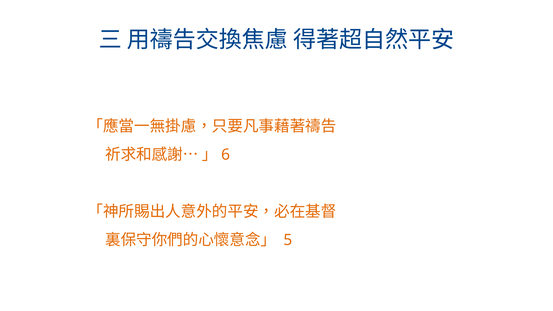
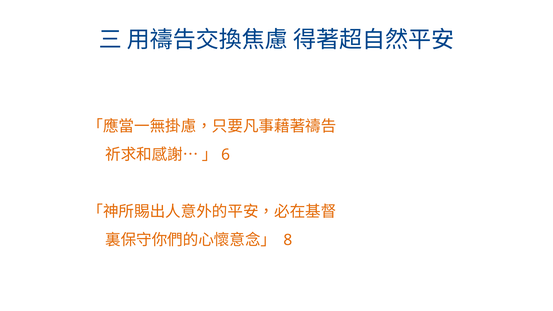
5: 5 -> 8
